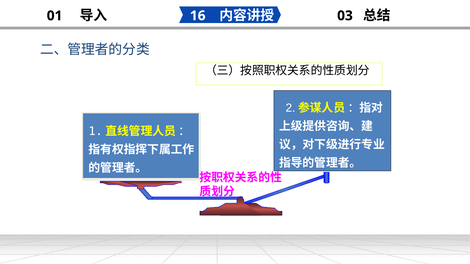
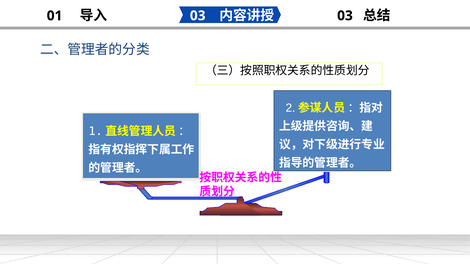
16 at (198, 16): 16 -> 03
